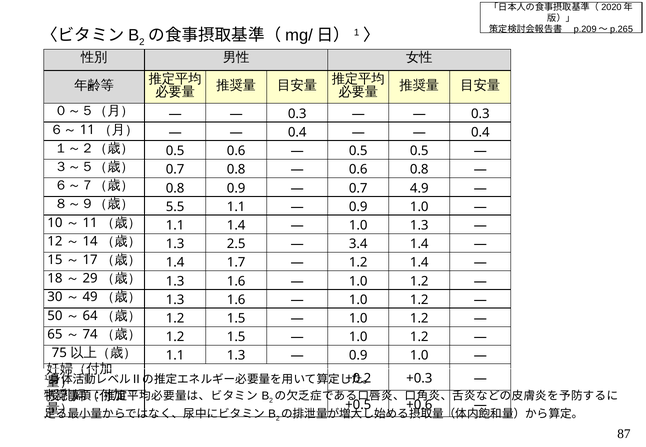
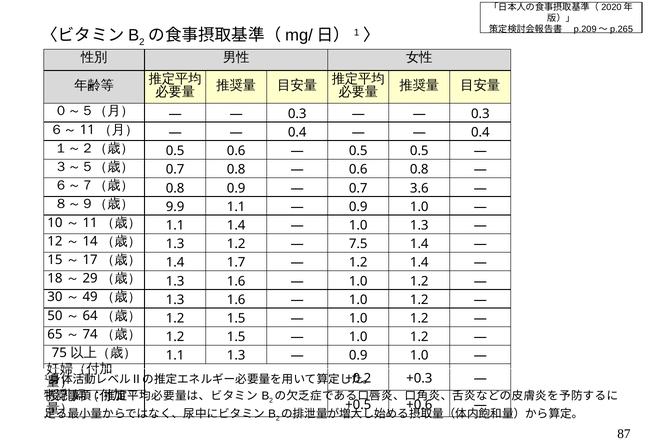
4.9: 4.9 -> 3.6
5.5: 5.5 -> 9.9
1.3 2.5: 2.5 -> 1.2
3.4: 3.4 -> 7.5
